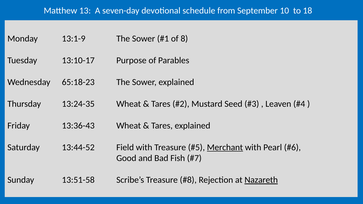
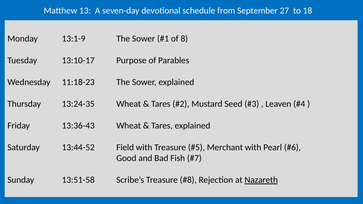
10: 10 -> 27
65:18-23: 65:18-23 -> 11:18-23
Merchant underline: present -> none
